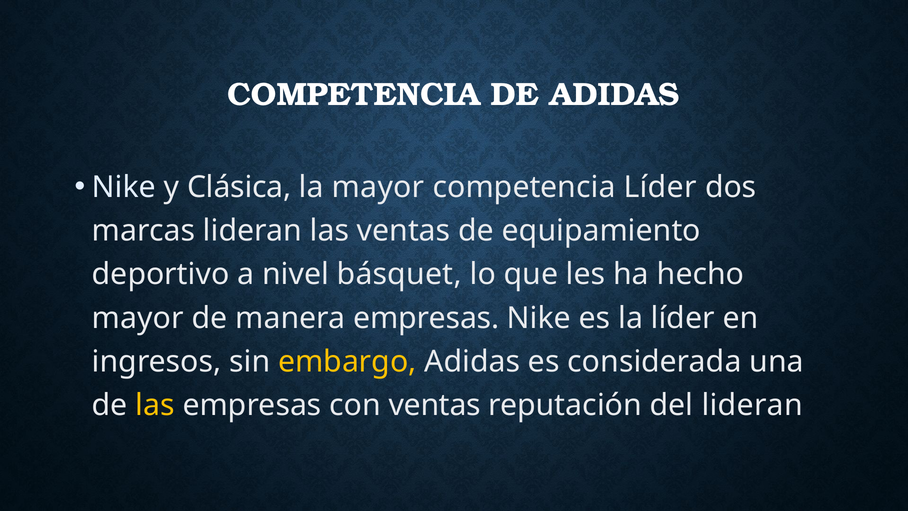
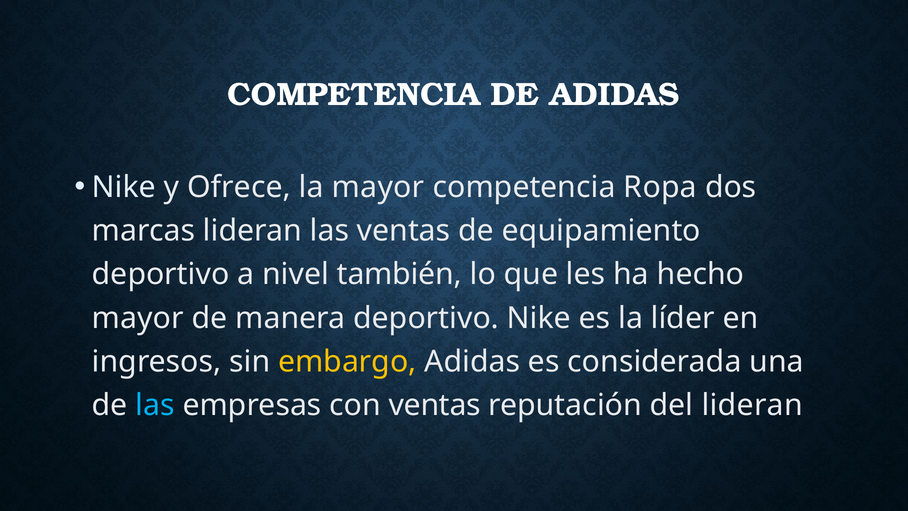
Clásica: Clásica -> Ofrece
competencia Líder: Líder -> Ropa
básquet: básquet -> también
manera empresas: empresas -> deportivo
las at (155, 405) colour: yellow -> light blue
